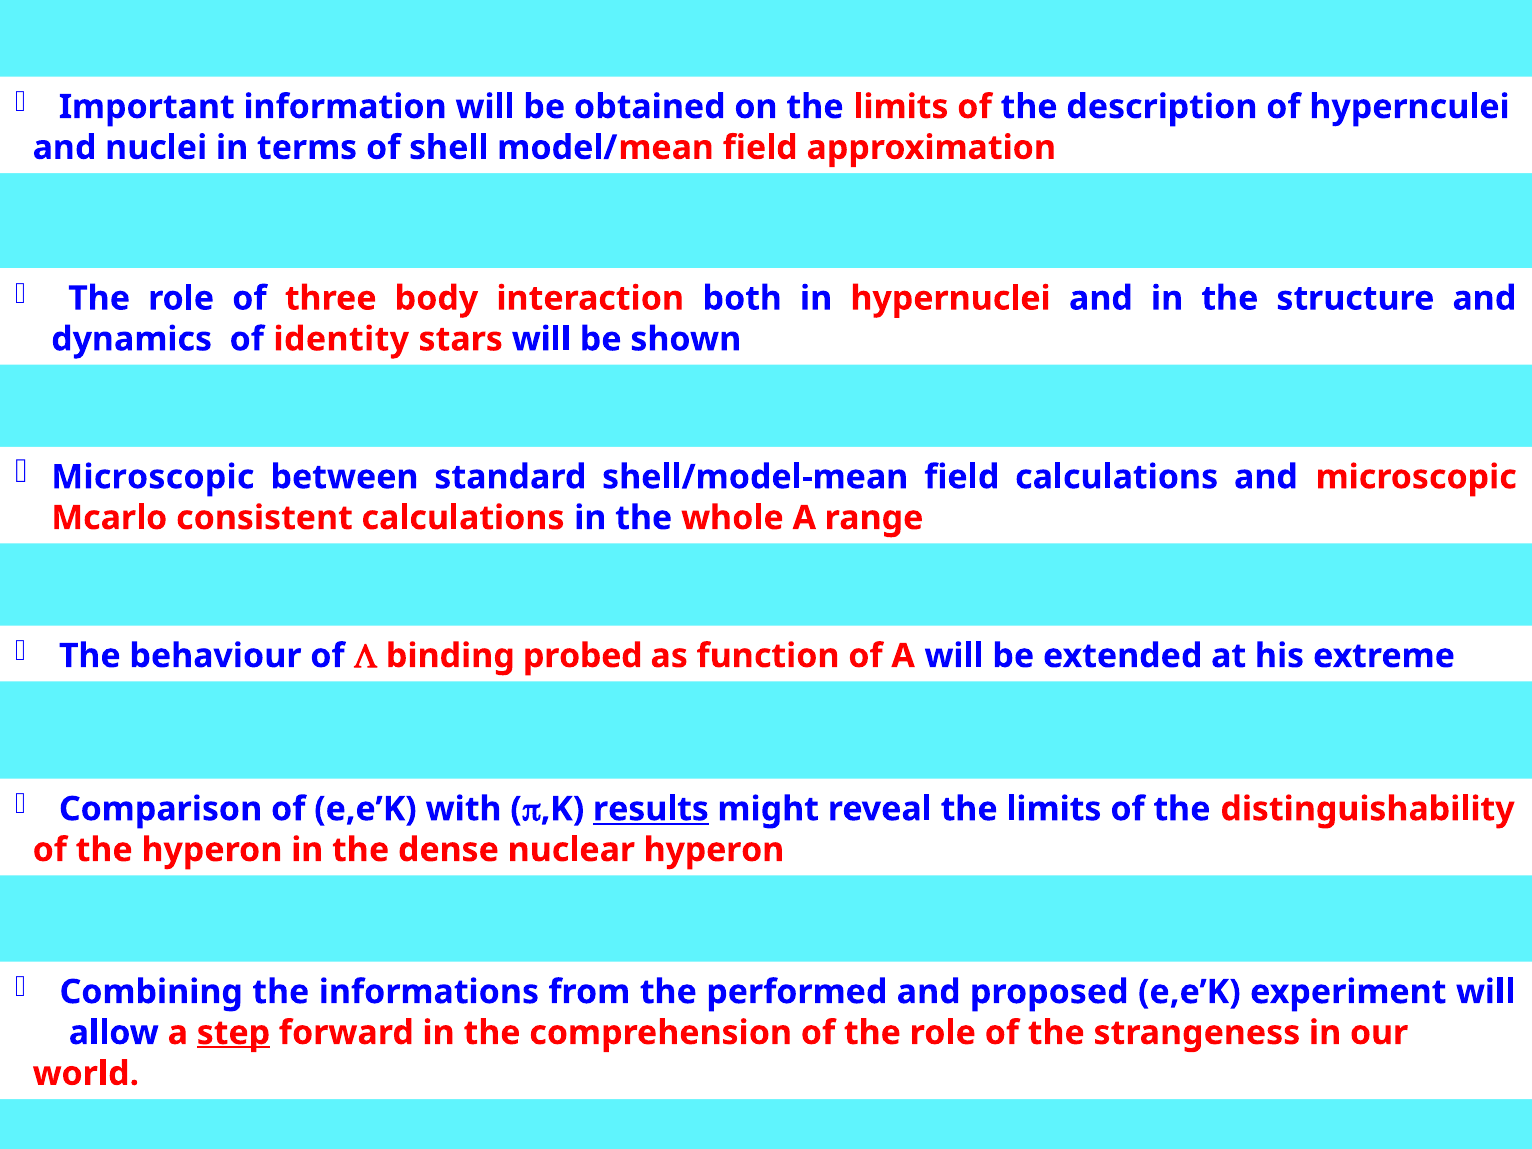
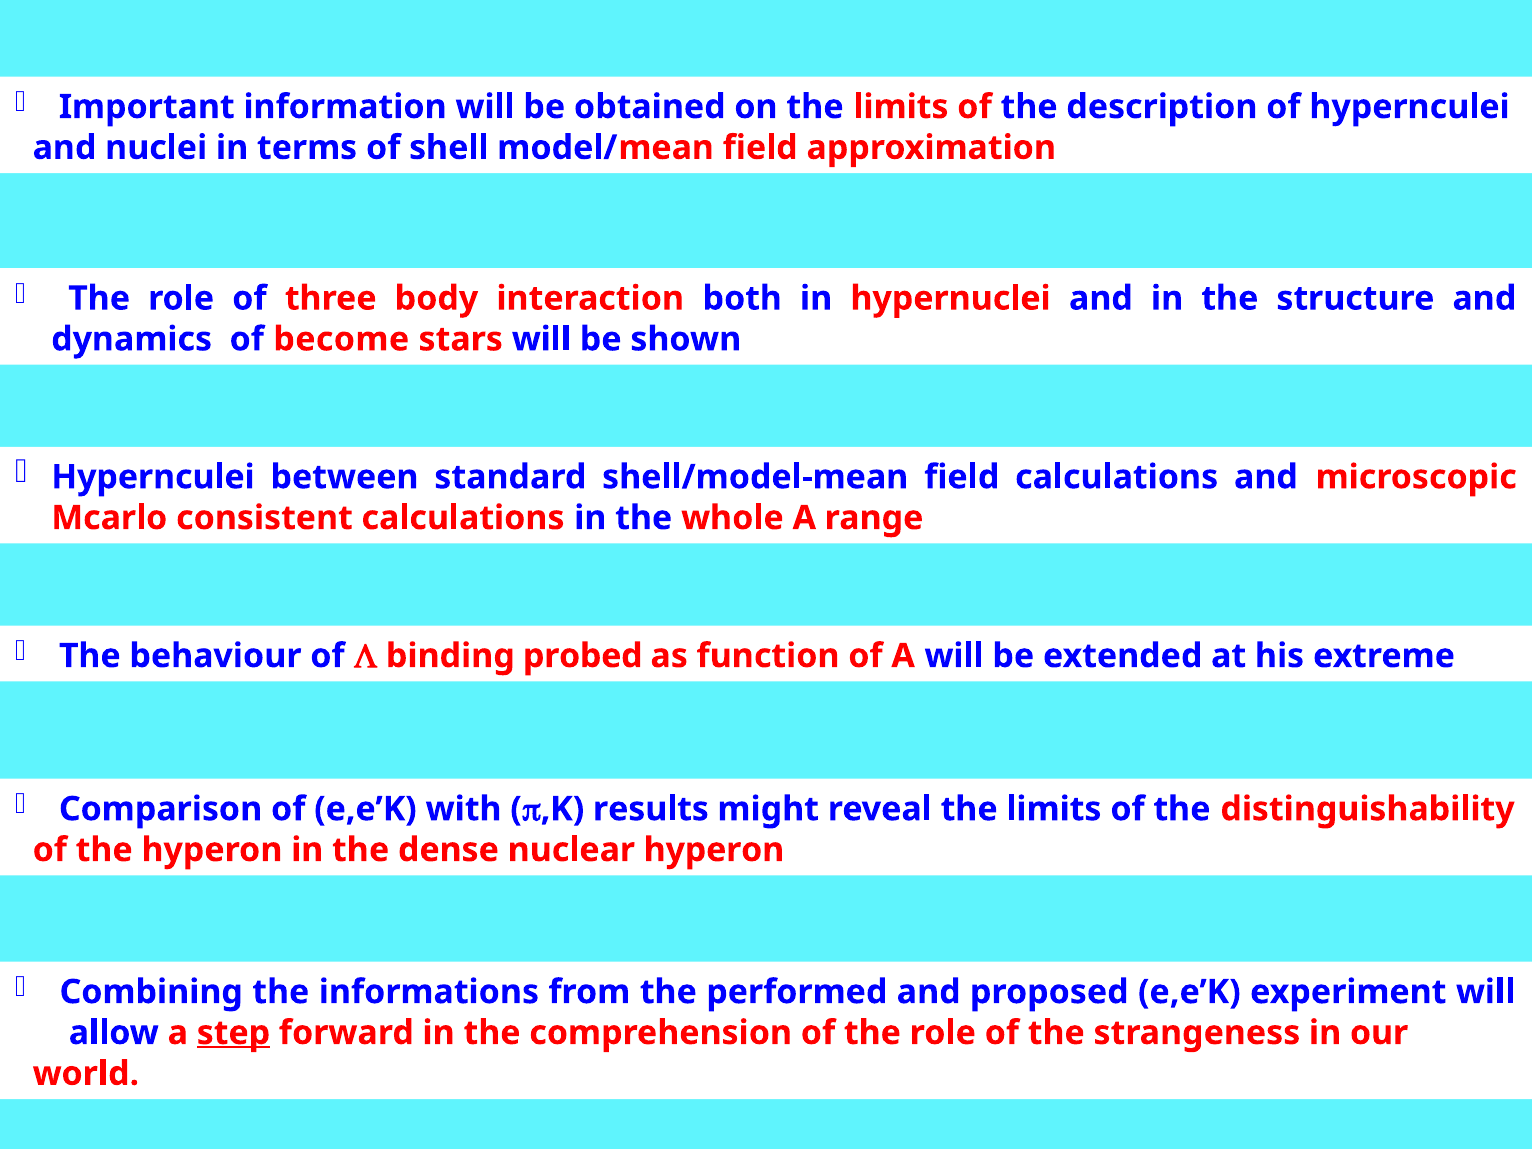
identity: identity -> become
Microscopic at (153, 477): Microscopic -> Hypernculei
results underline: present -> none
